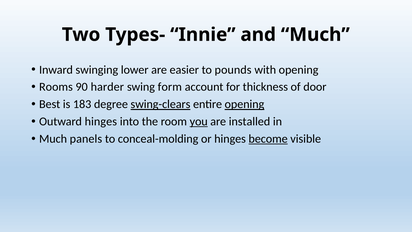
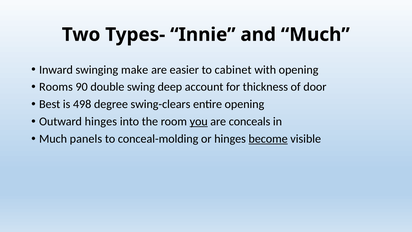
lower: lower -> make
pounds: pounds -> cabinet
harder: harder -> double
form: form -> deep
183: 183 -> 498
swing-clears underline: present -> none
opening at (244, 104) underline: present -> none
installed: installed -> conceals
